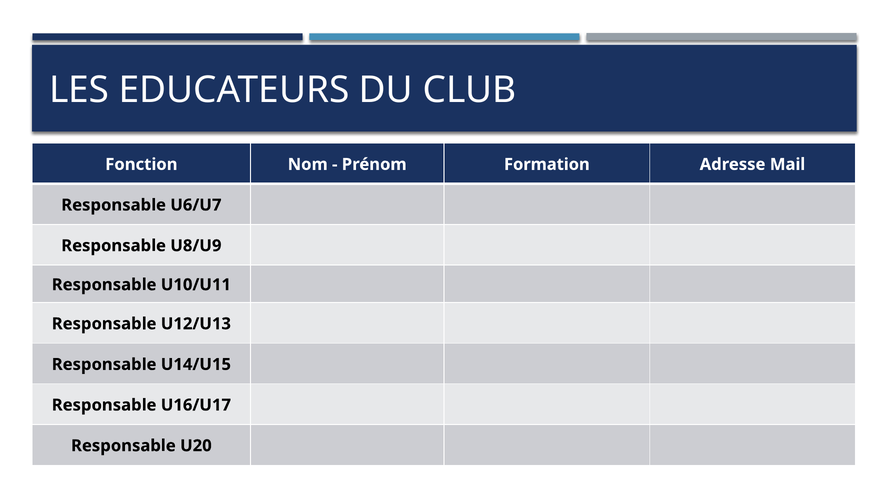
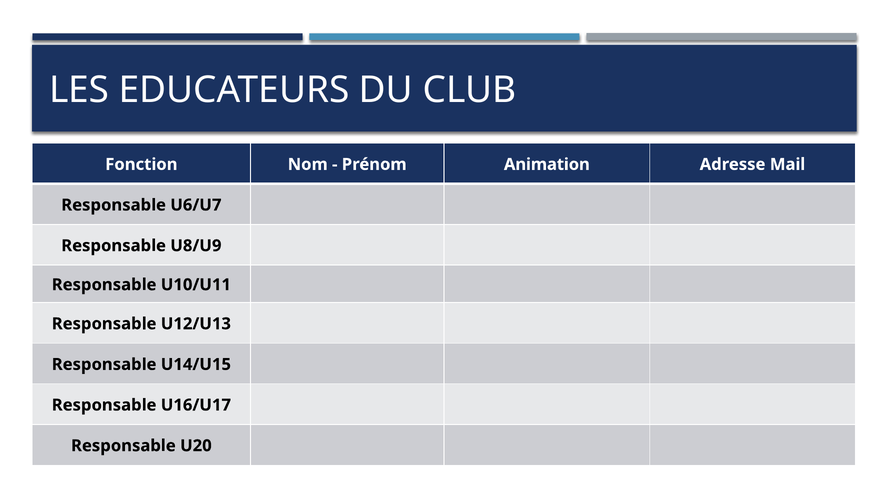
Formation: Formation -> Animation
